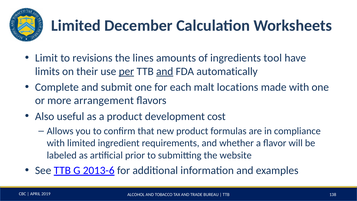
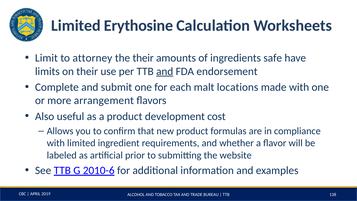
December: December -> Erythosine
revisions: revisions -> attorney
the lines: lines -> their
tool: tool -> safe
per underline: present -> none
automatically: automatically -> endorsement
2013-6: 2013-6 -> 2010-6
